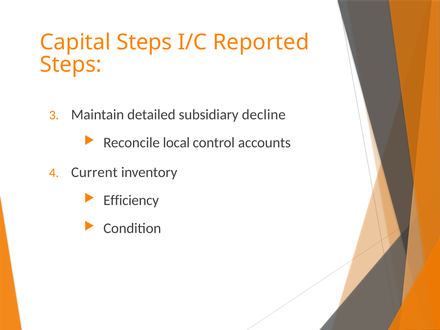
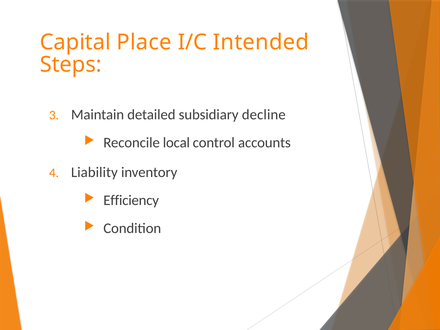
Capital Steps: Steps -> Place
Reported: Reported -> Intended
Current: Current -> Liability
